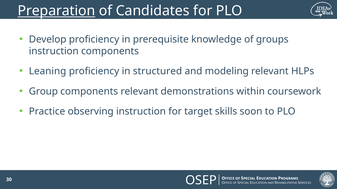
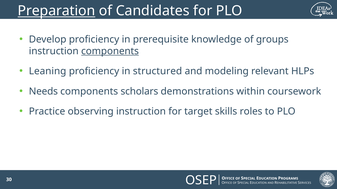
components at (110, 51) underline: none -> present
Group: Group -> Needs
components relevant: relevant -> scholars
soon: soon -> roles
